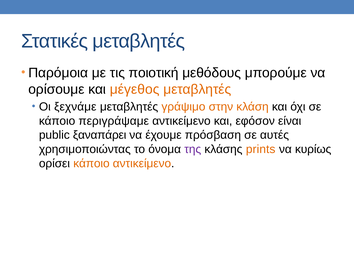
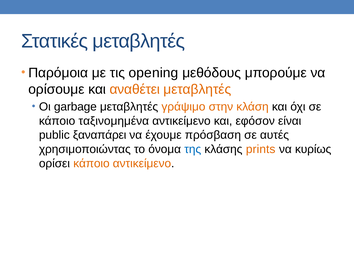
ποιοτική: ποιοτική -> opening
μέγεθος: μέγεθος -> αναθέτει
ξεχνάμε: ξεχνάμε -> garbage
περιγράψαμε: περιγράψαμε -> ταξινομημένα
της colour: purple -> blue
